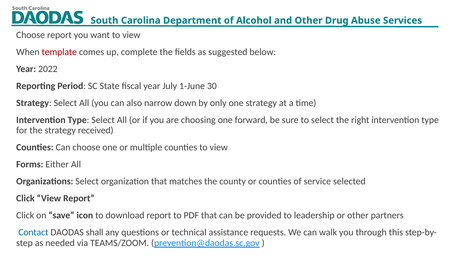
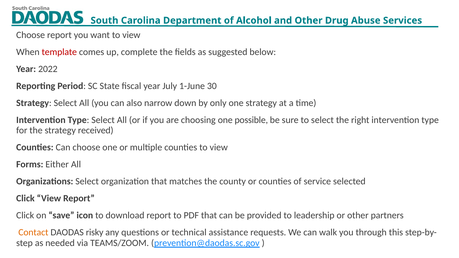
forward: forward -> possible
Contact colour: blue -> orange
shall: shall -> risky
